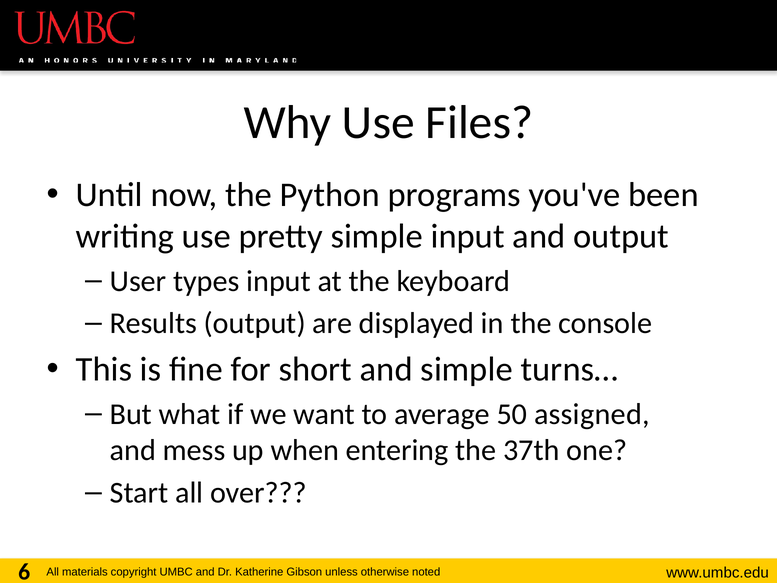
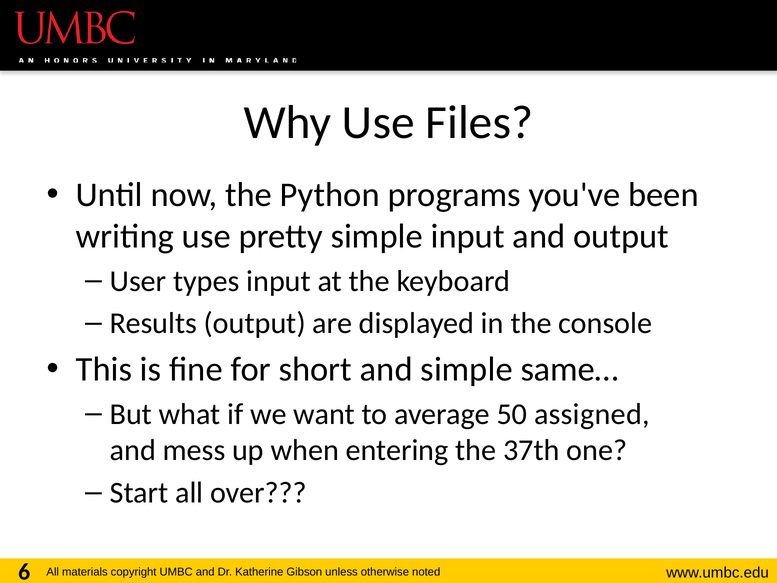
turns…: turns… -> same…
